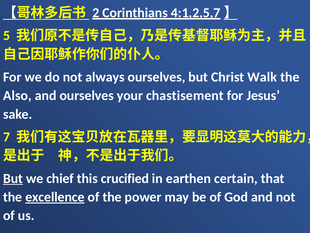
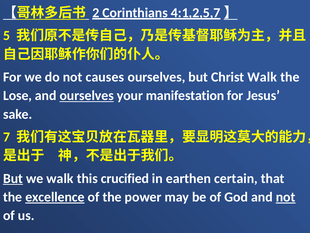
always: always -> causes
Also: Also -> Lose
ourselves at (87, 95) underline: none -> present
chastisement: chastisement -> manifestation
we chief: chief -> walk
not at (286, 197) underline: none -> present
